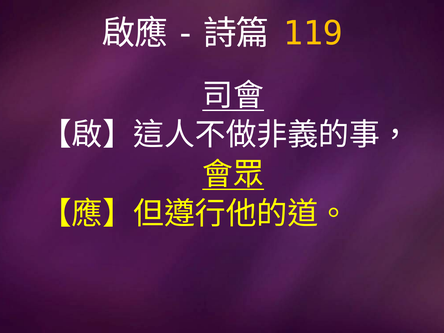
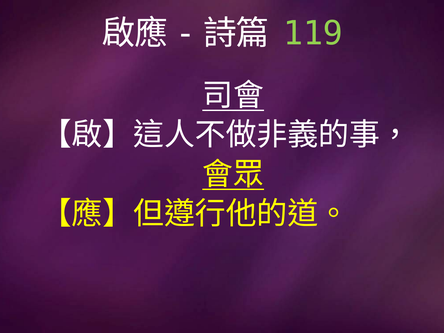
119 colour: yellow -> light green
